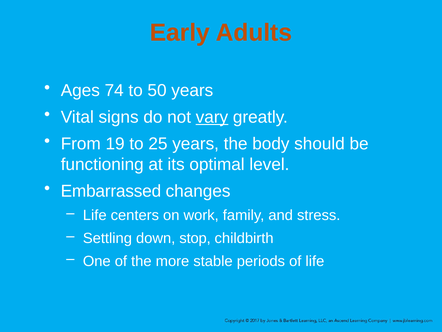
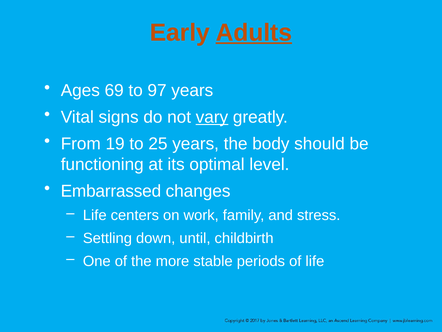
Adults underline: none -> present
74: 74 -> 69
50: 50 -> 97
stop: stop -> until
